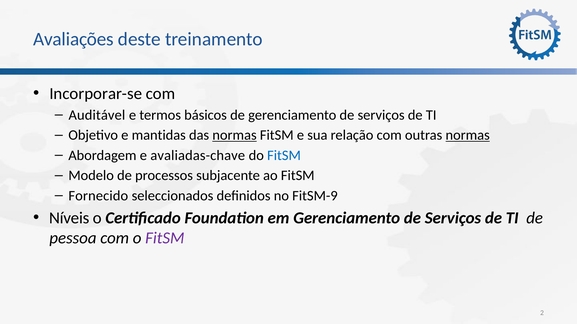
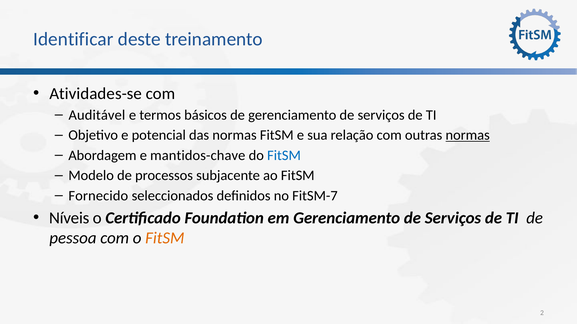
Avaliações: Avaliações -> Identificar
Incorporar-se: Incorporar-se -> Atividades-se
mantidas: mantidas -> potencial
normas at (235, 135) underline: present -> none
avaliadas-chave: avaliadas-chave -> mantidos-chave
FitSM-9: FitSM-9 -> FitSM-7
FitSM at (165, 238) colour: purple -> orange
